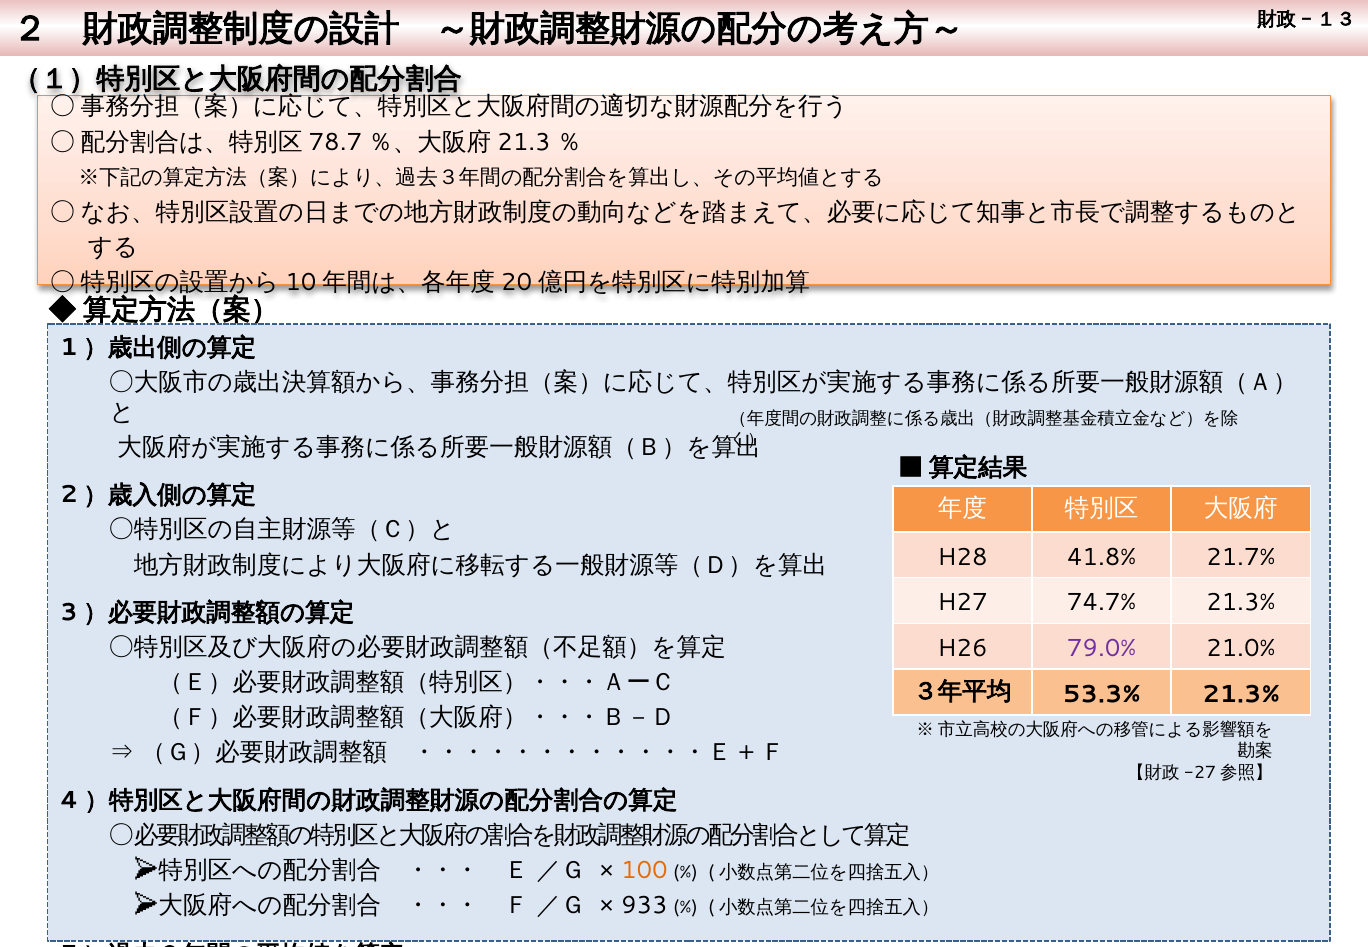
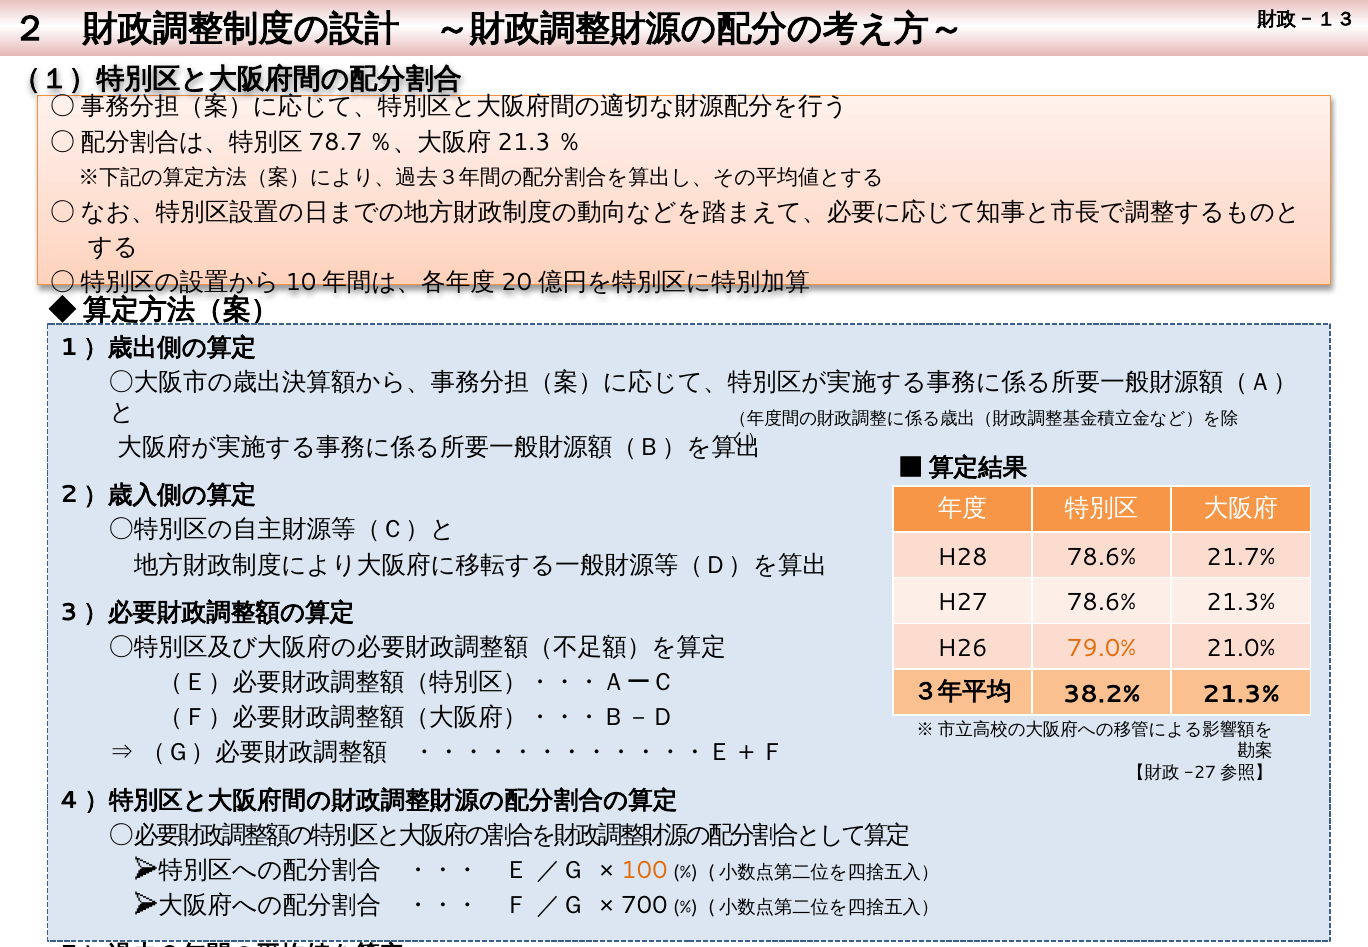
H28 41.8%: 41.8% -> 78.6%
H27 74.7%: 74.7% -> 78.6%
79.0% colour: purple -> orange
53.3%: 53.3% -> 38.2%
933: 933 -> 700
